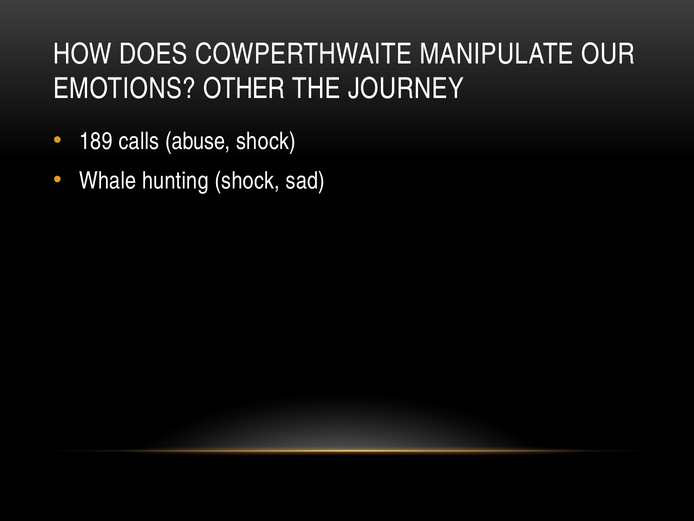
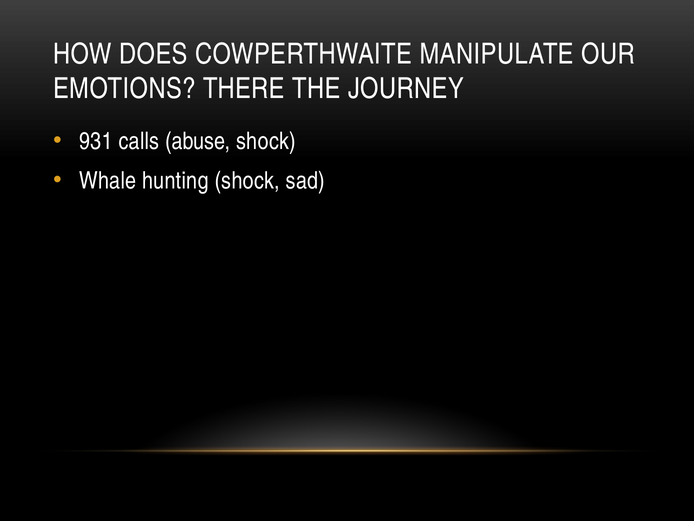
OTHER: OTHER -> THERE
189: 189 -> 931
